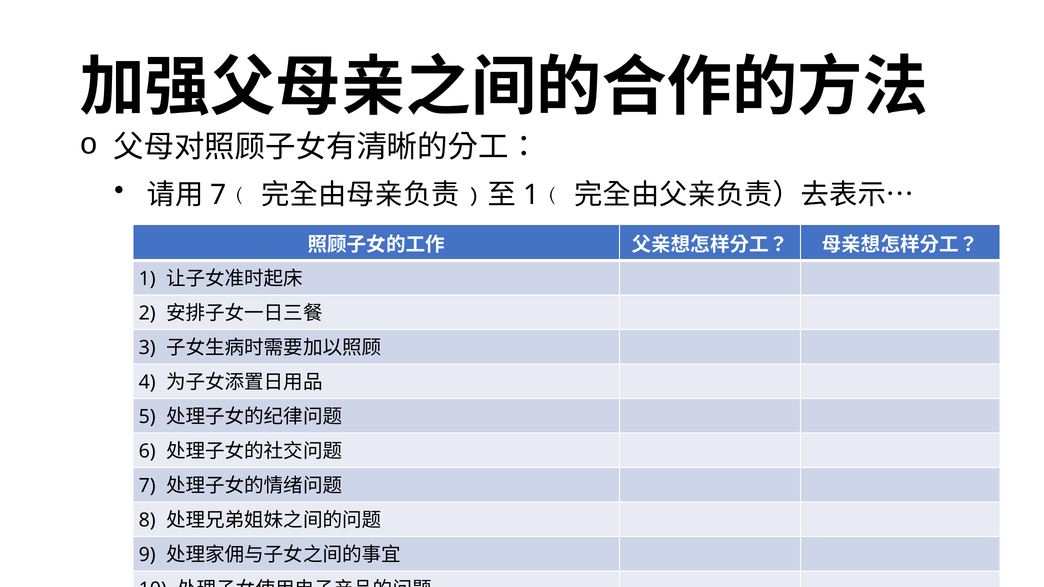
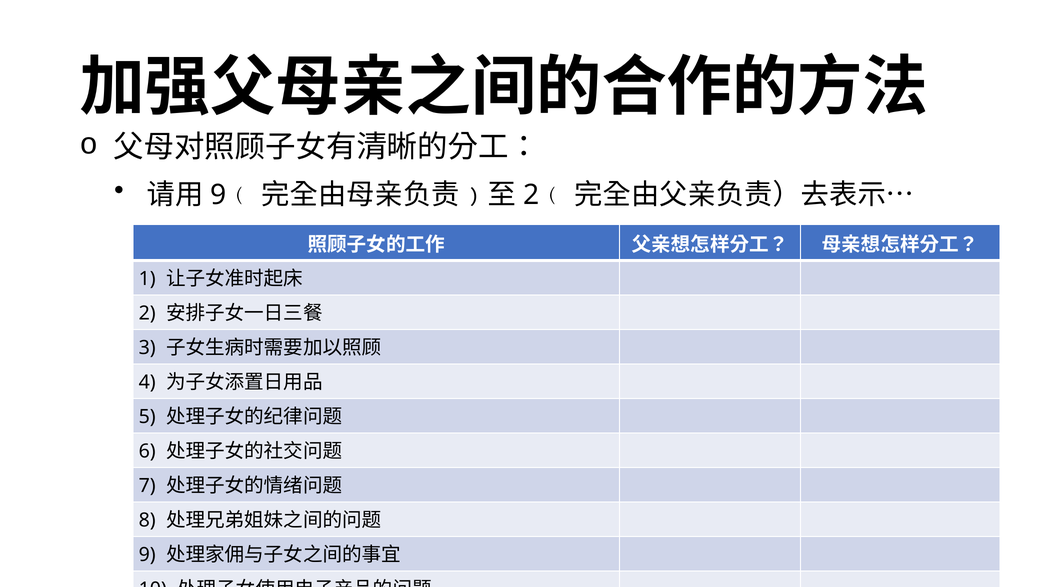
7 at (218, 195): 7 -> 9
1 at (531, 195): 1 -> 2
